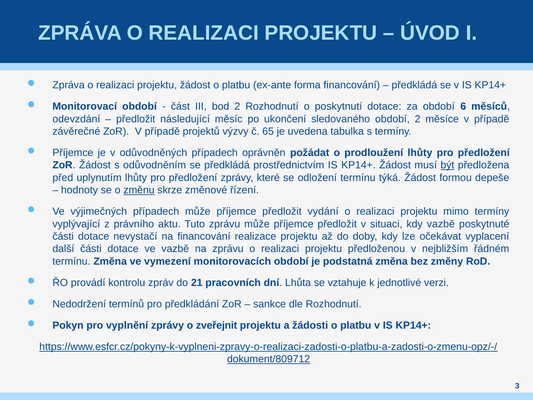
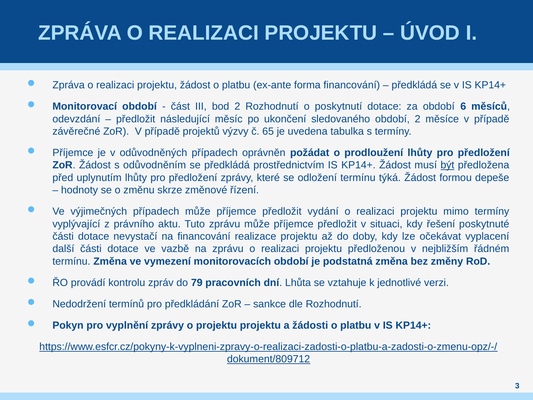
změnu underline: present -> none
kdy vazbě: vazbě -> řešení
21: 21 -> 79
o zveřejnit: zveřejnit -> projektu
